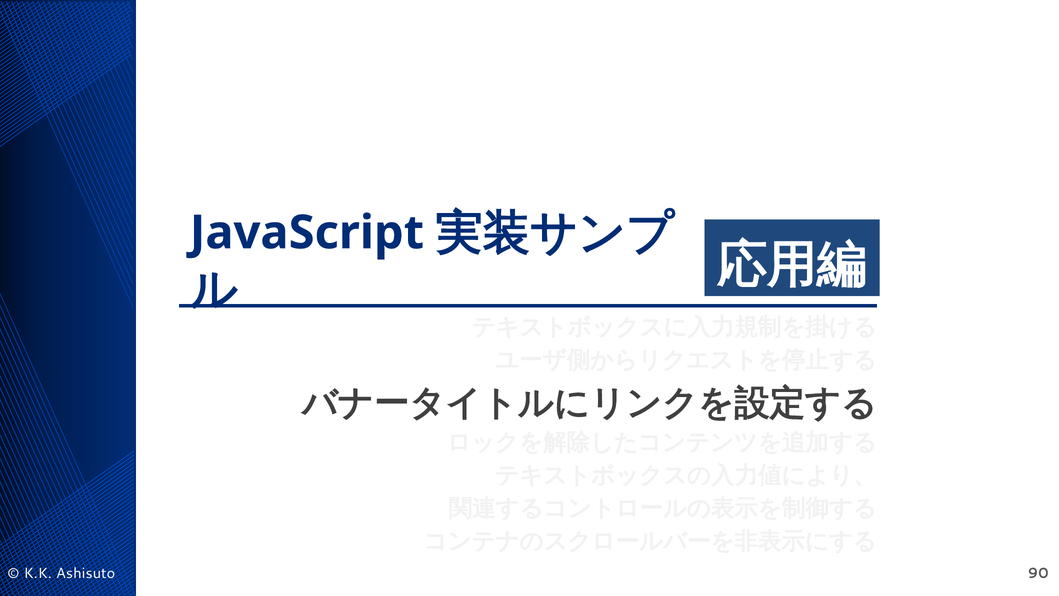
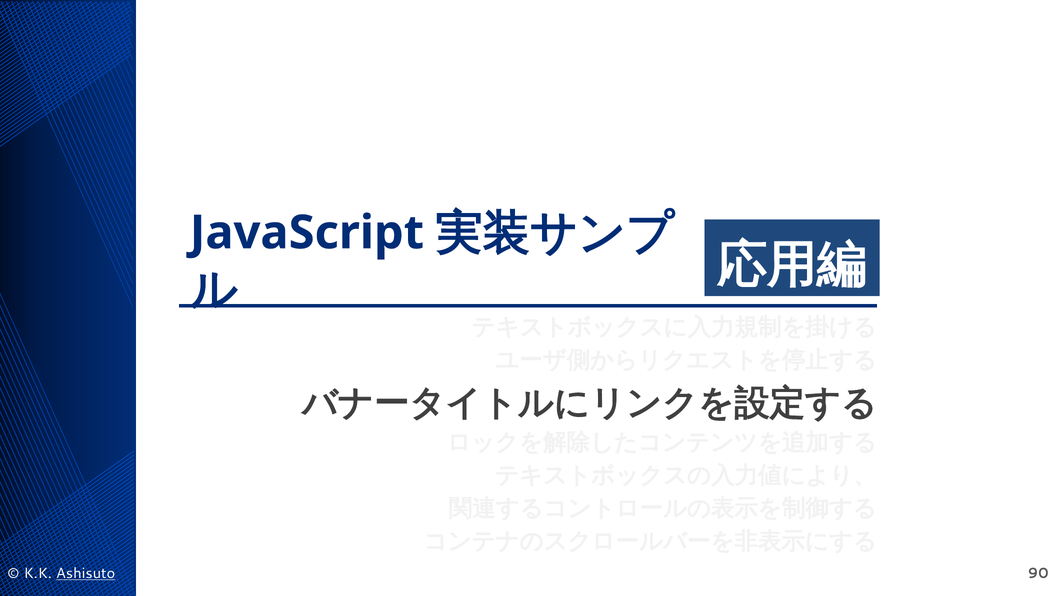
Ashisuto underline: none -> present
